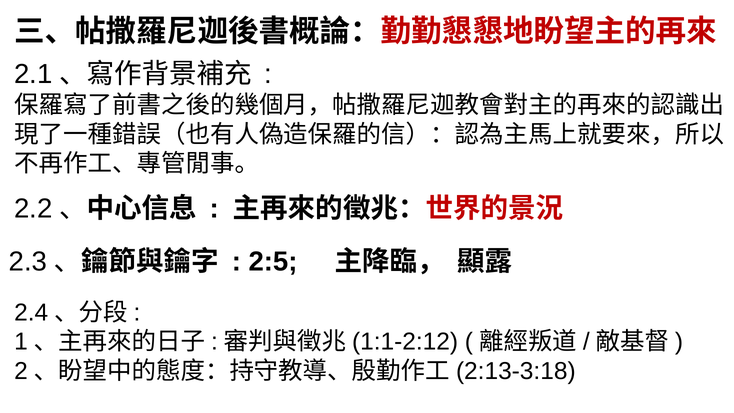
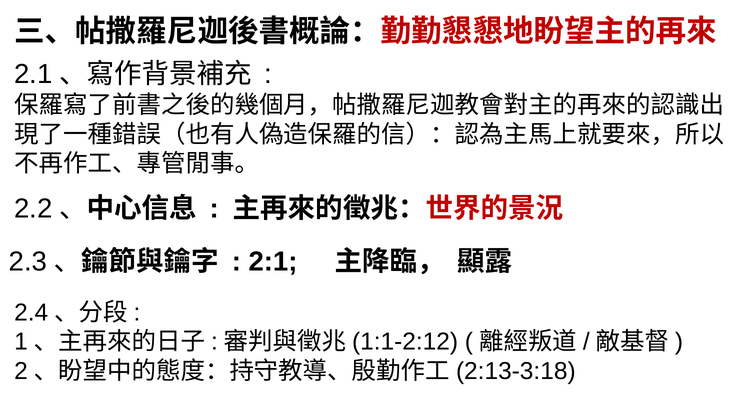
2:5: 2:5 -> 2:1
